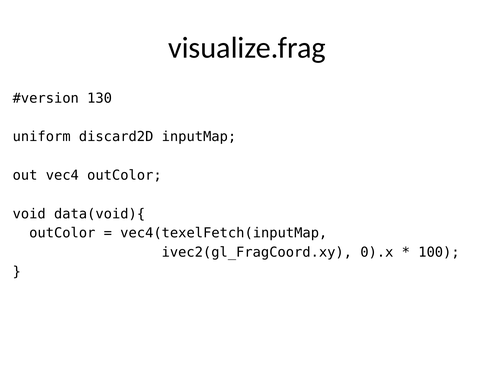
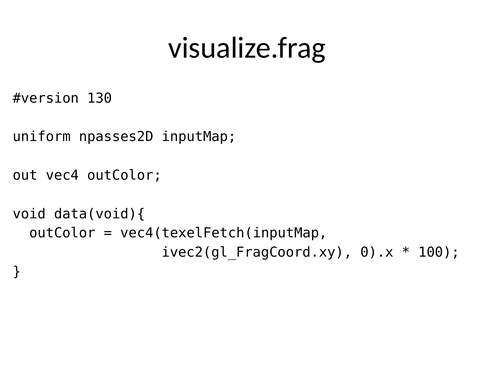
discard2D: discard2D -> npasses2D
